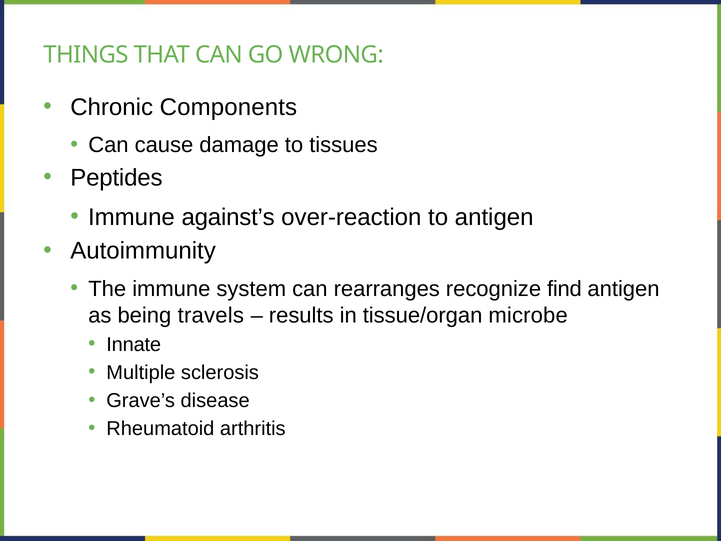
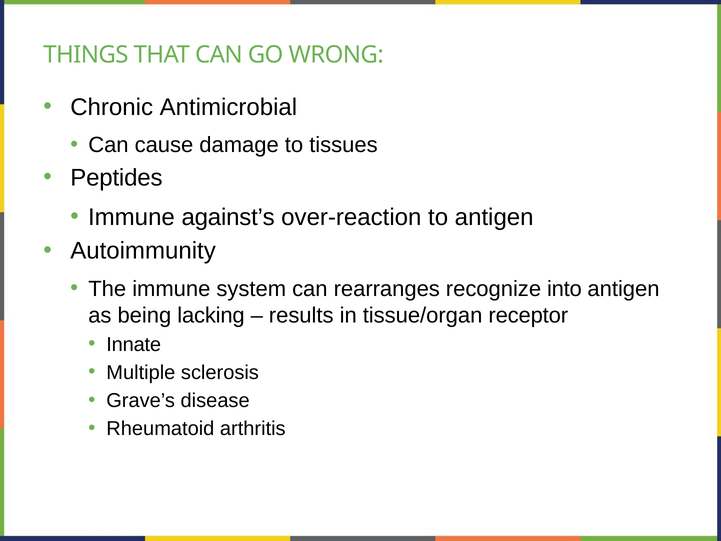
Components: Components -> Antimicrobial
find: find -> into
travels: travels -> lacking
microbe: microbe -> receptor
